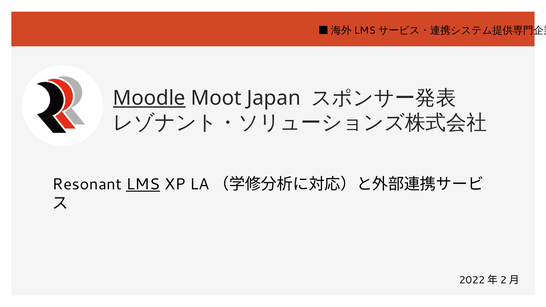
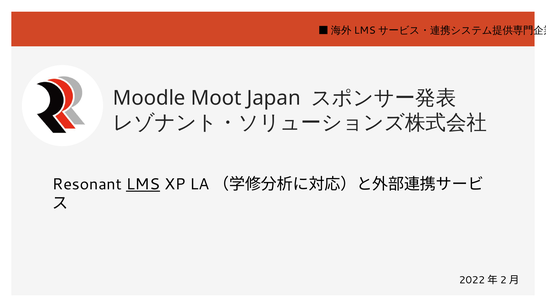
Moodle underline: present -> none
